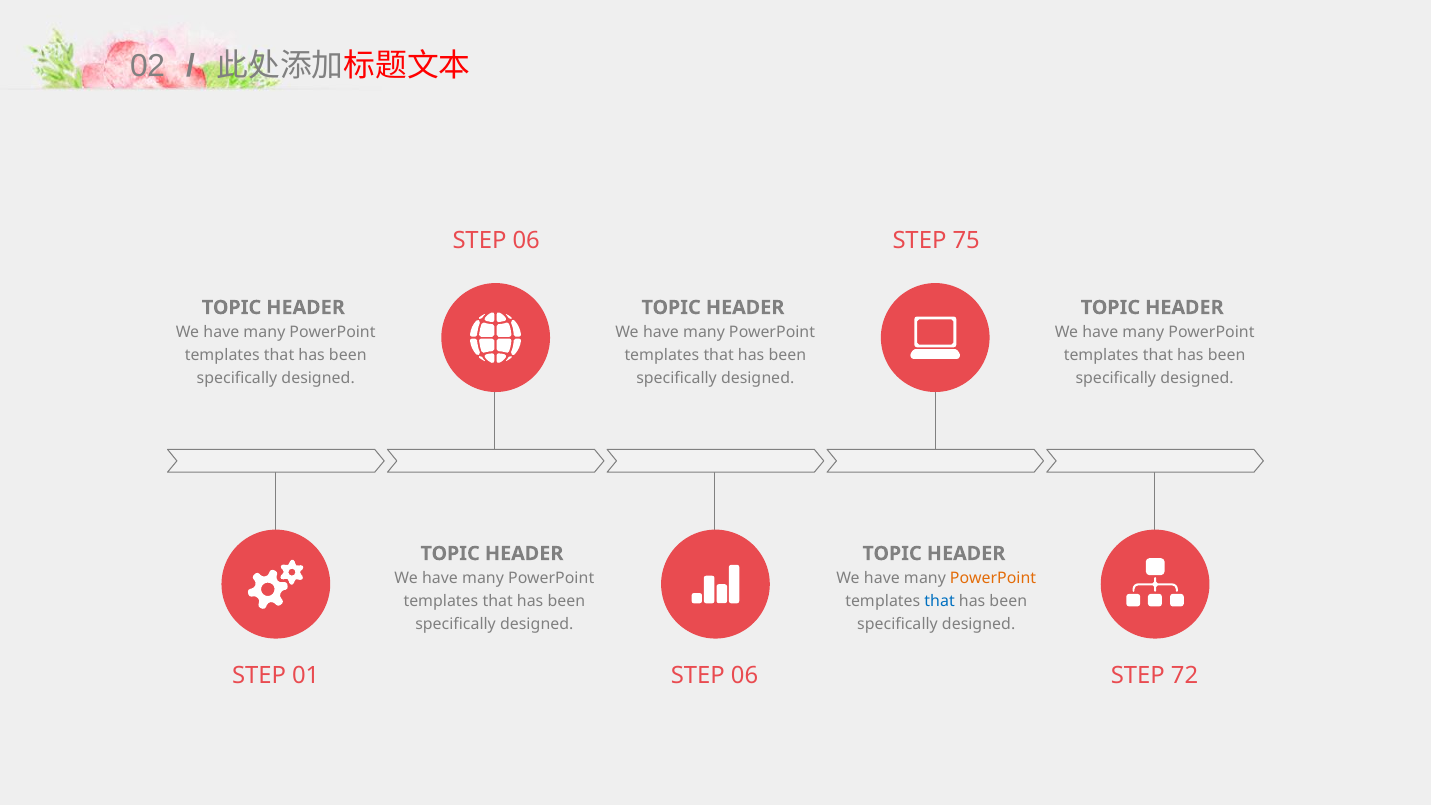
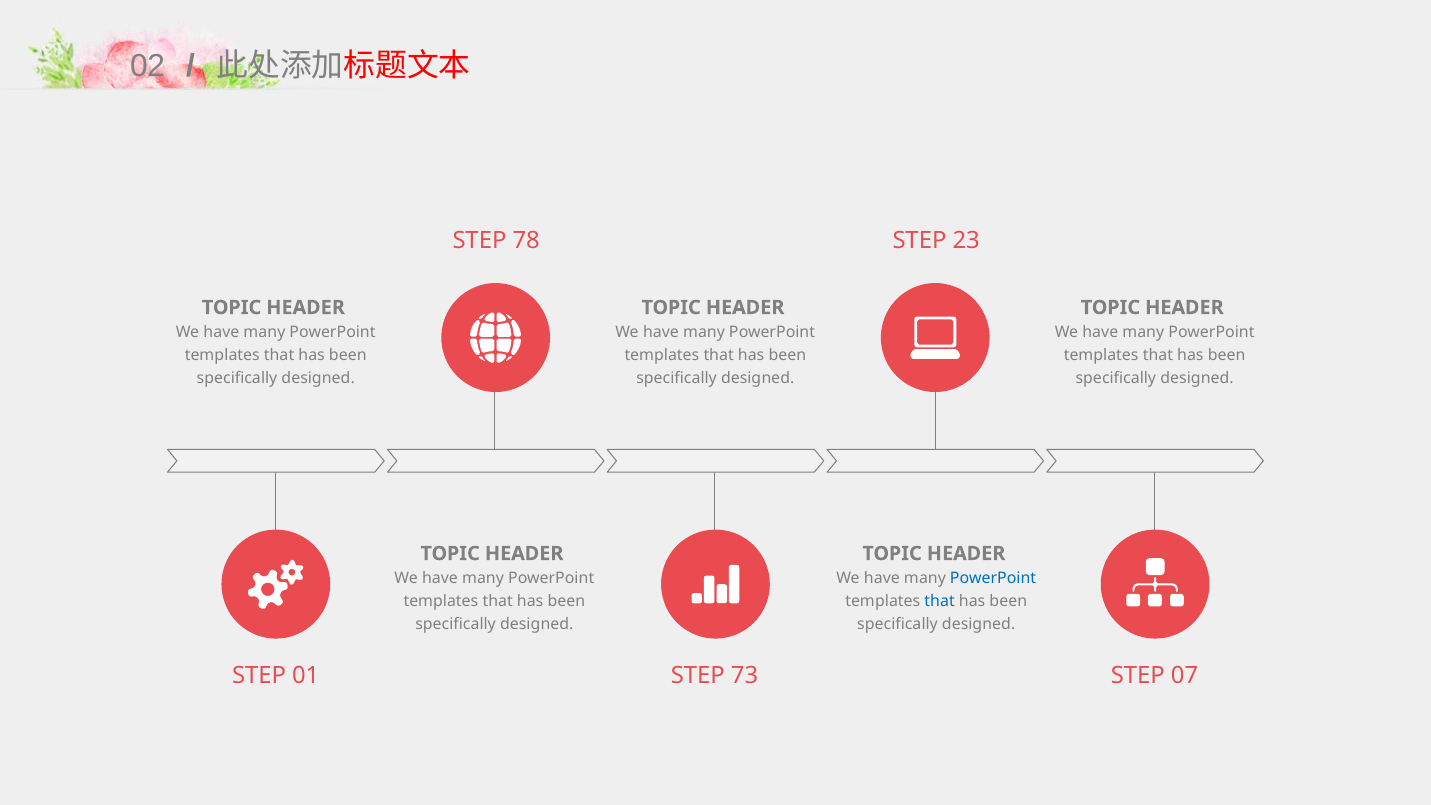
06 at (526, 241): 06 -> 78
75: 75 -> 23
PowerPoint at (993, 579) colour: orange -> blue
01 STEP 06: 06 -> 73
72: 72 -> 07
